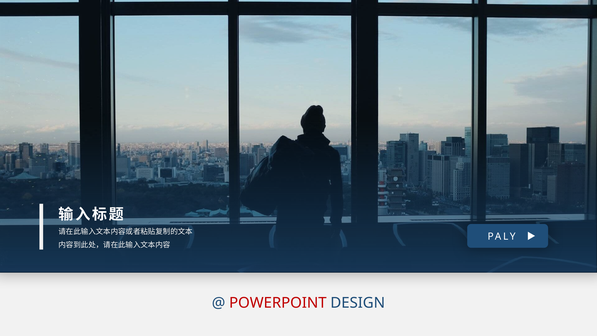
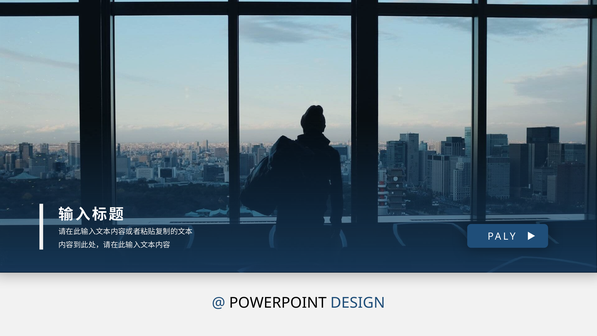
POWERPOINT colour: red -> black
